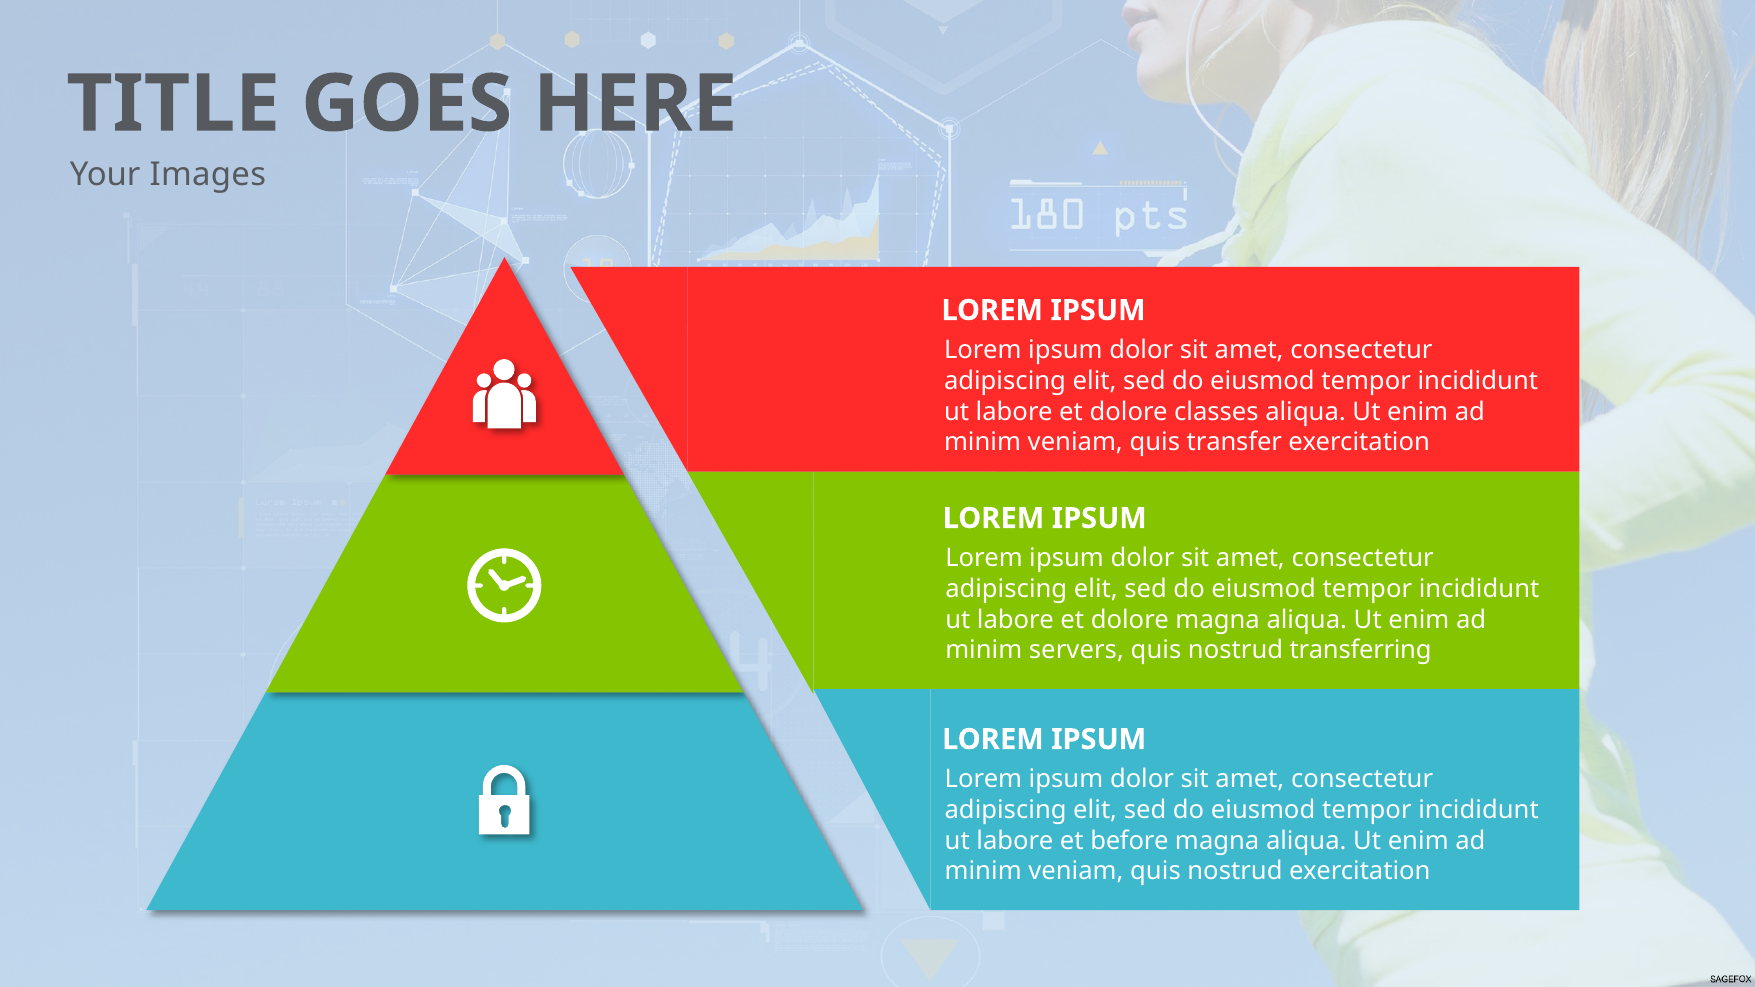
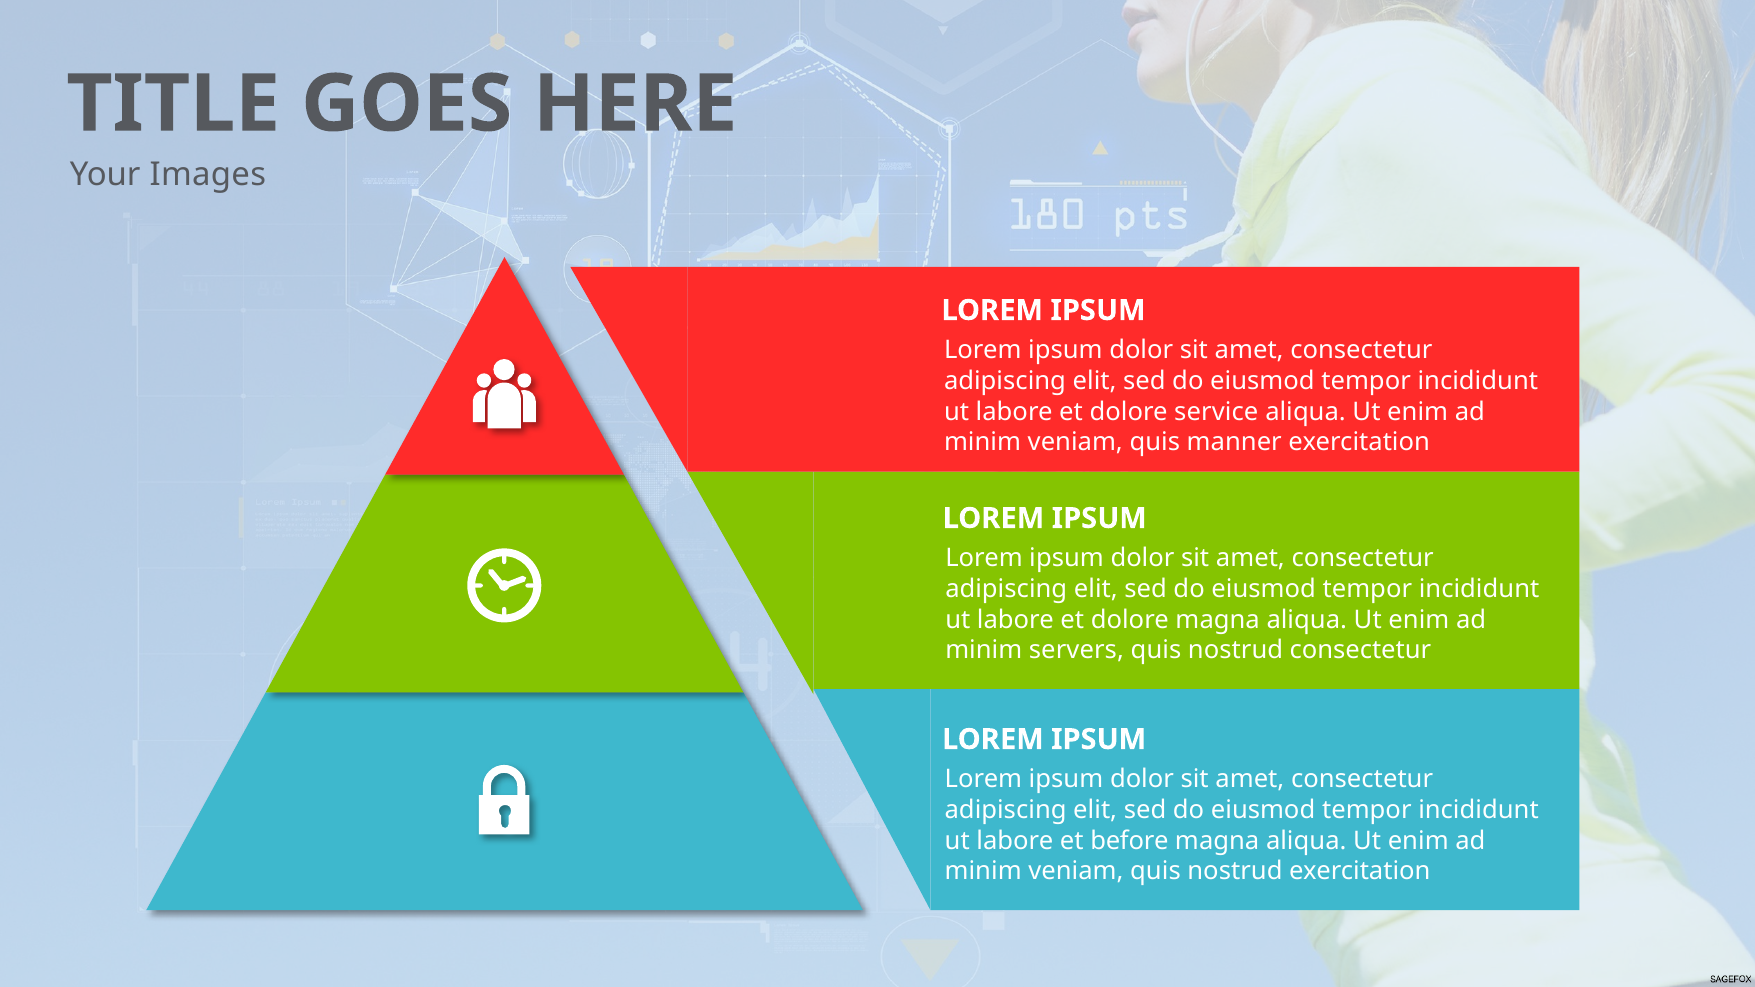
classes: classes -> service
transfer: transfer -> manner
nostrud transferring: transferring -> consectetur
